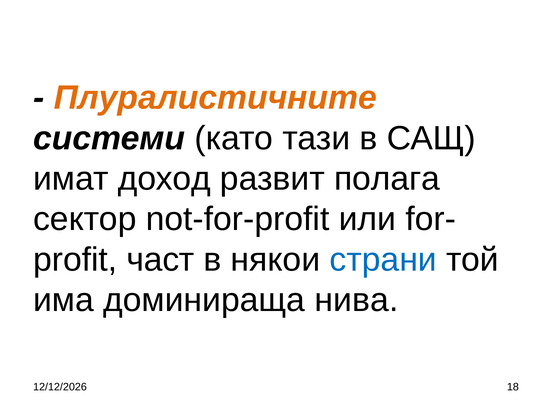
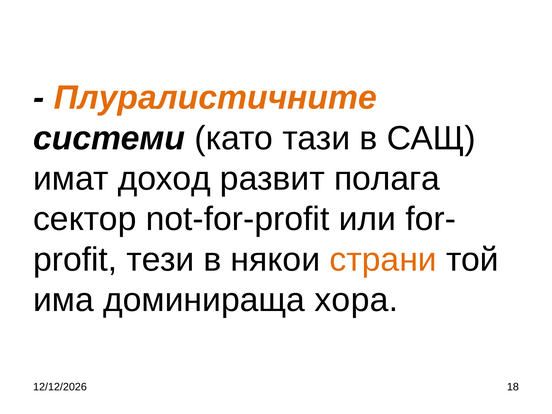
част: част -> тези
страни colour: blue -> orange
нива: нива -> хора
